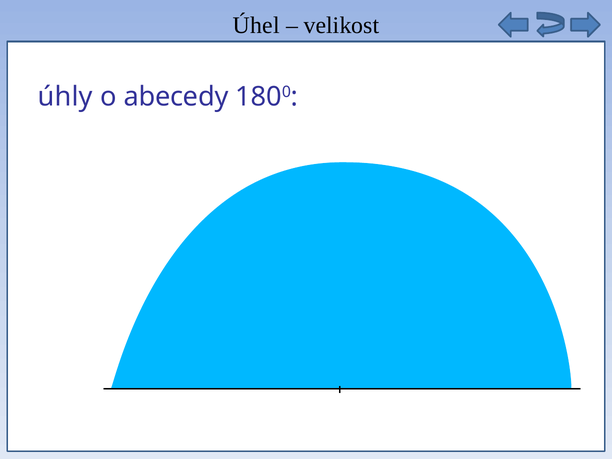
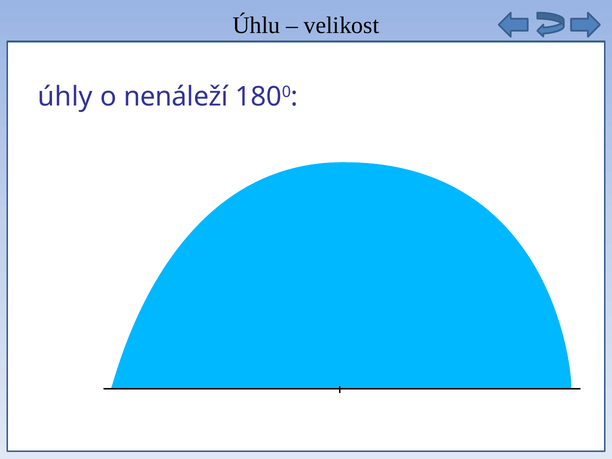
Úhel: Úhel -> Úhlu
abecedy: abecedy -> nenáleží
